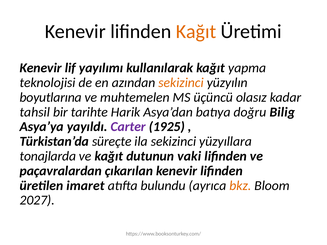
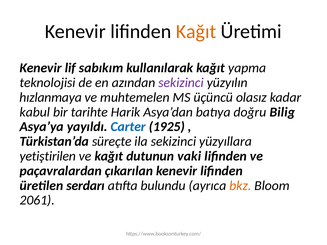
yayılımı: yayılımı -> sabıkım
sekizinci at (181, 83) colour: orange -> purple
boyutlarına: boyutlarına -> hızlanmaya
tahsil: tahsil -> kabul
Carter colour: purple -> blue
tonajlarda: tonajlarda -> yetiştirilen
imaret: imaret -> serdarı
2027: 2027 -> 2061
